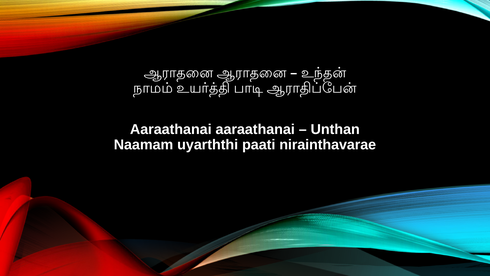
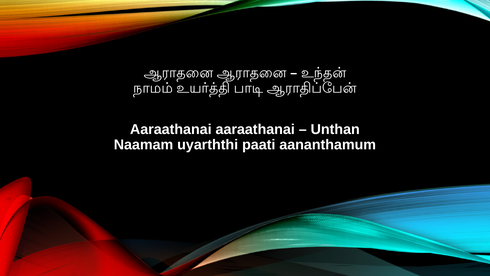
nirainthavarae: nirainthavarae -> aananthamum
